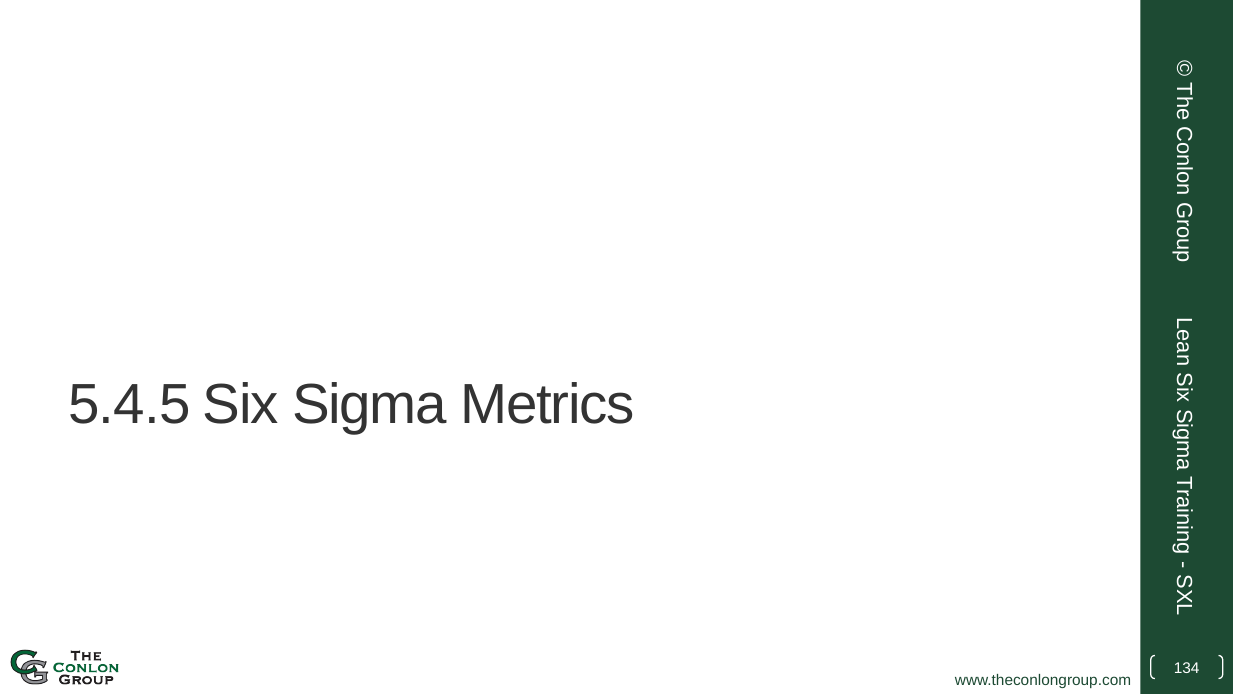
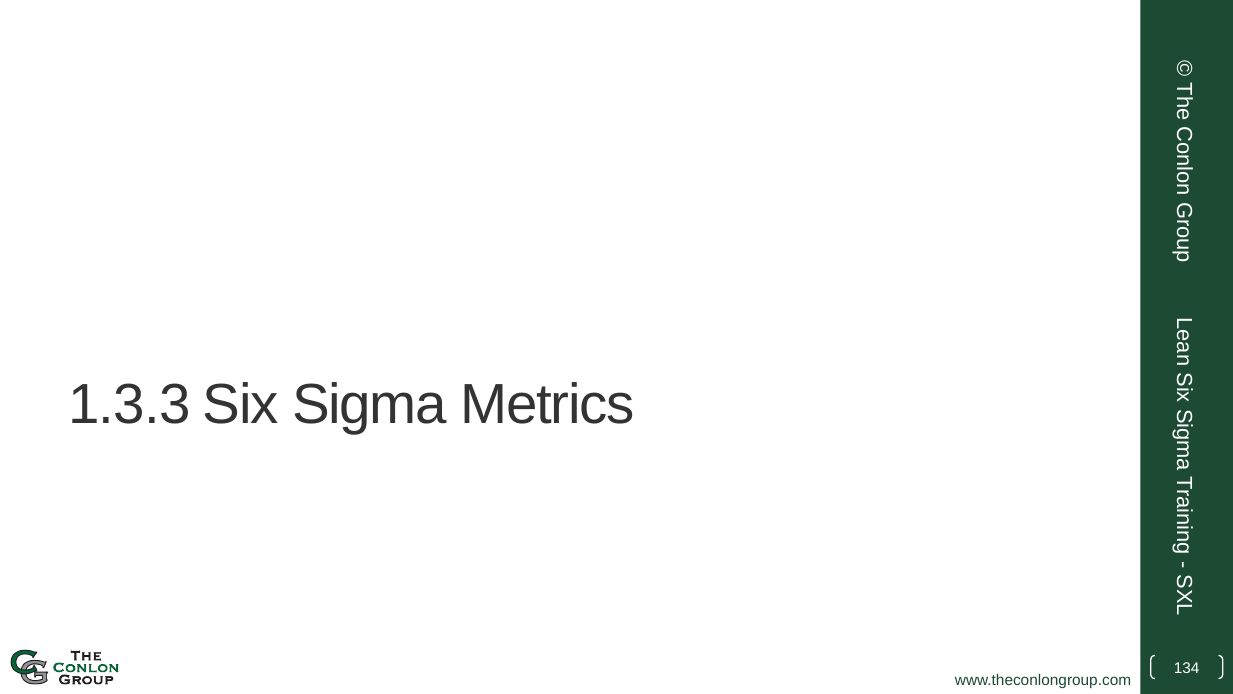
5.4.5: 5.4.5 -> 1.3.3
